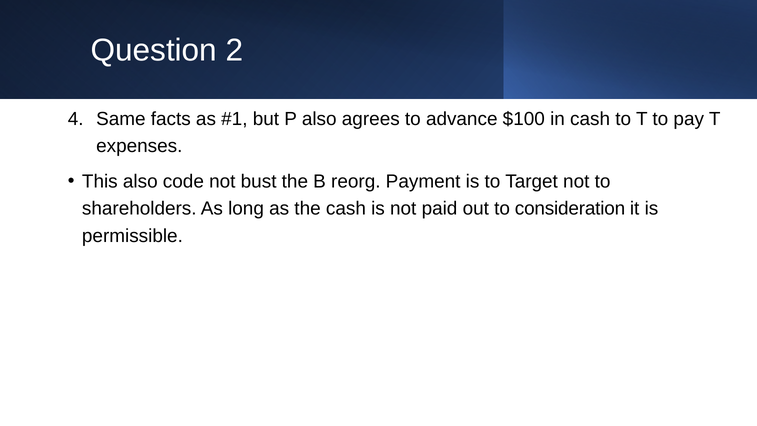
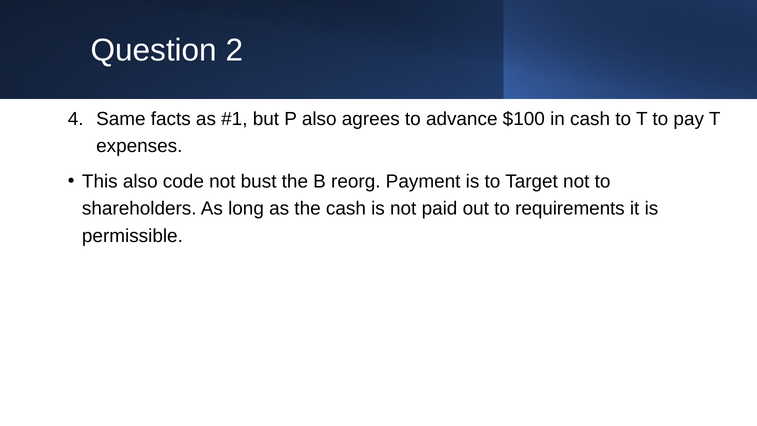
consideration: consideration -> requirements
